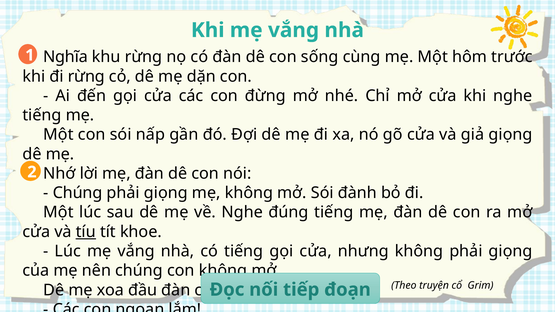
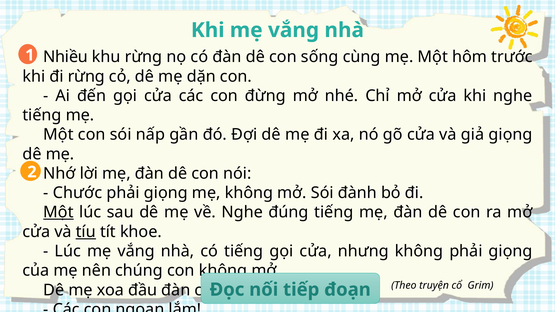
Nghĩa: Nghĩa -> Nhiều
Chúng at (78, 193): Chúng -> Chước
Một at (58, 212) underline: none -> present
